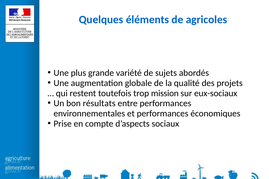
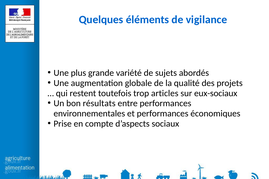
agricoles: agricoles -> vigilance
mission: mission -> articles
